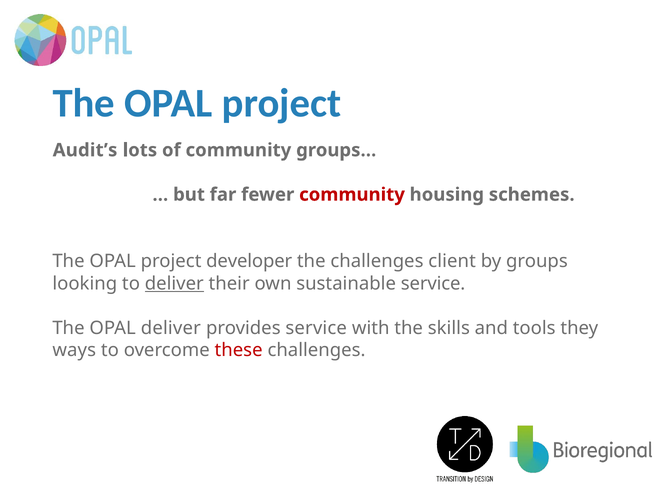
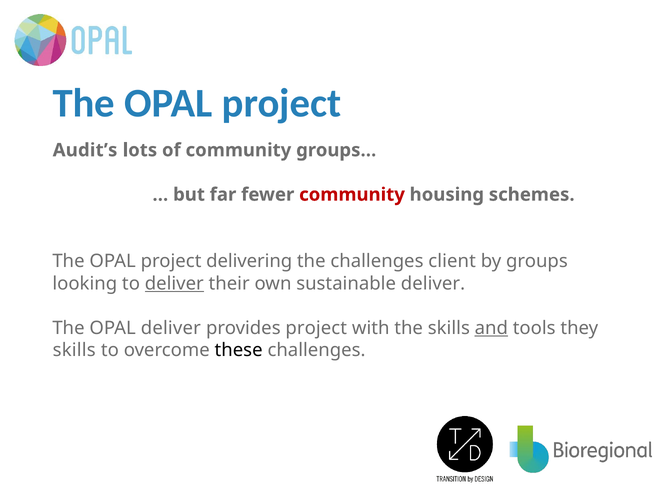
developer: developer -> delivering
sustainable service: service -> deliver
provides service: service -> project
and underline: none -> present
ways at (74, 350): ways -> skills
these colour: red -> black
